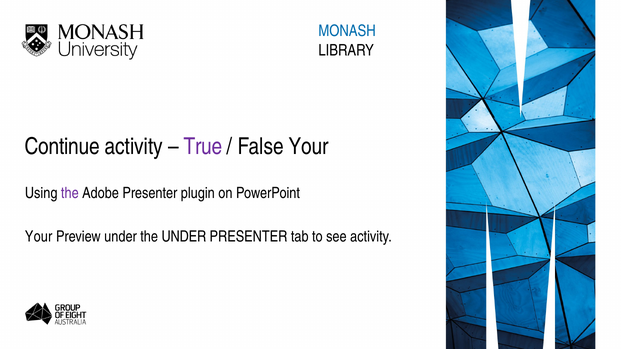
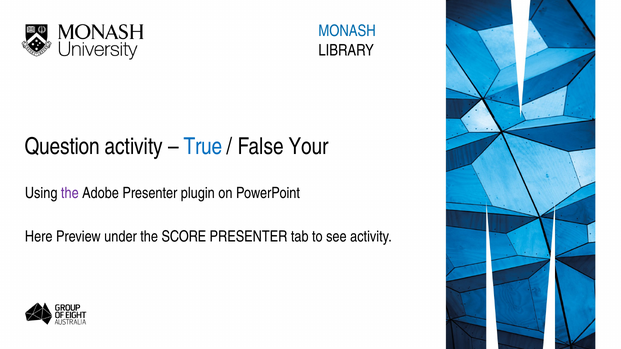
Continue: Continue -> Question
True colour: purple -> blue
Your at (39, 237): Your -> Here
the UNDER: UNDER -> SCORE
